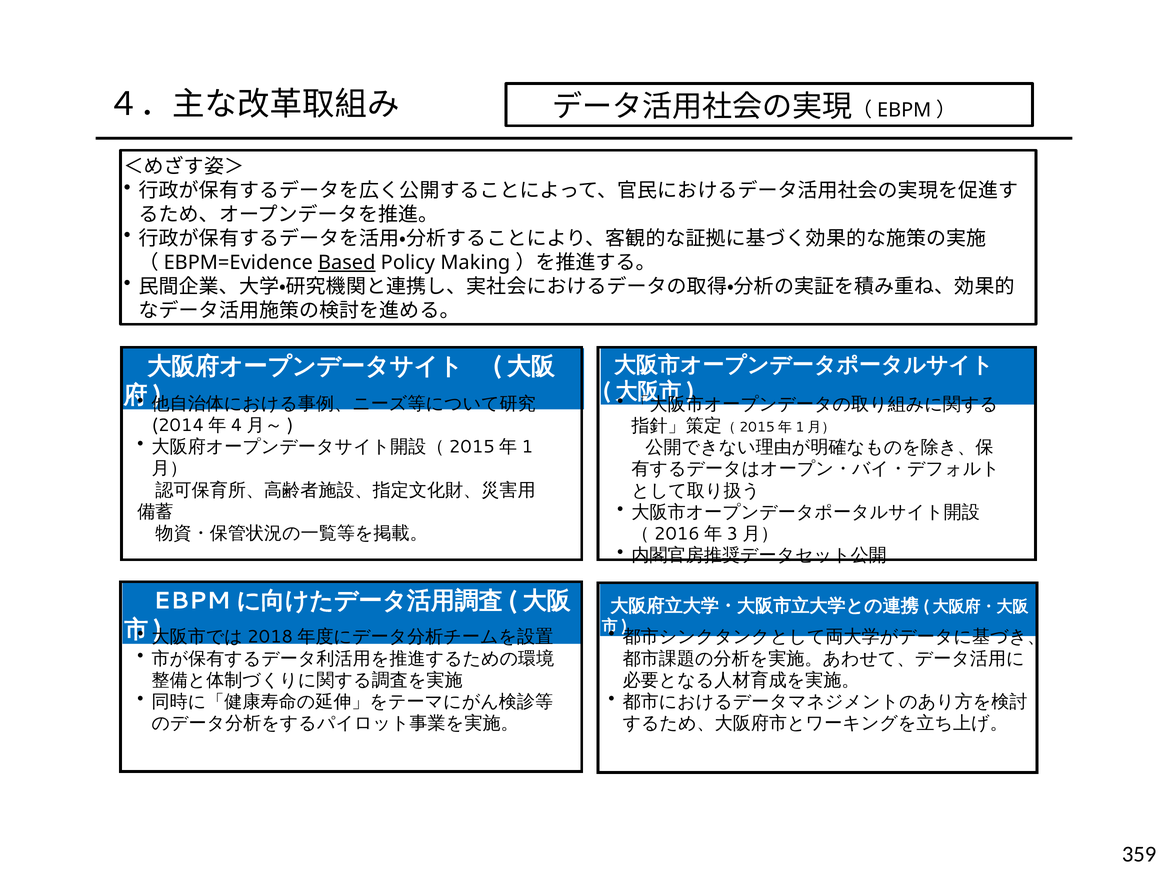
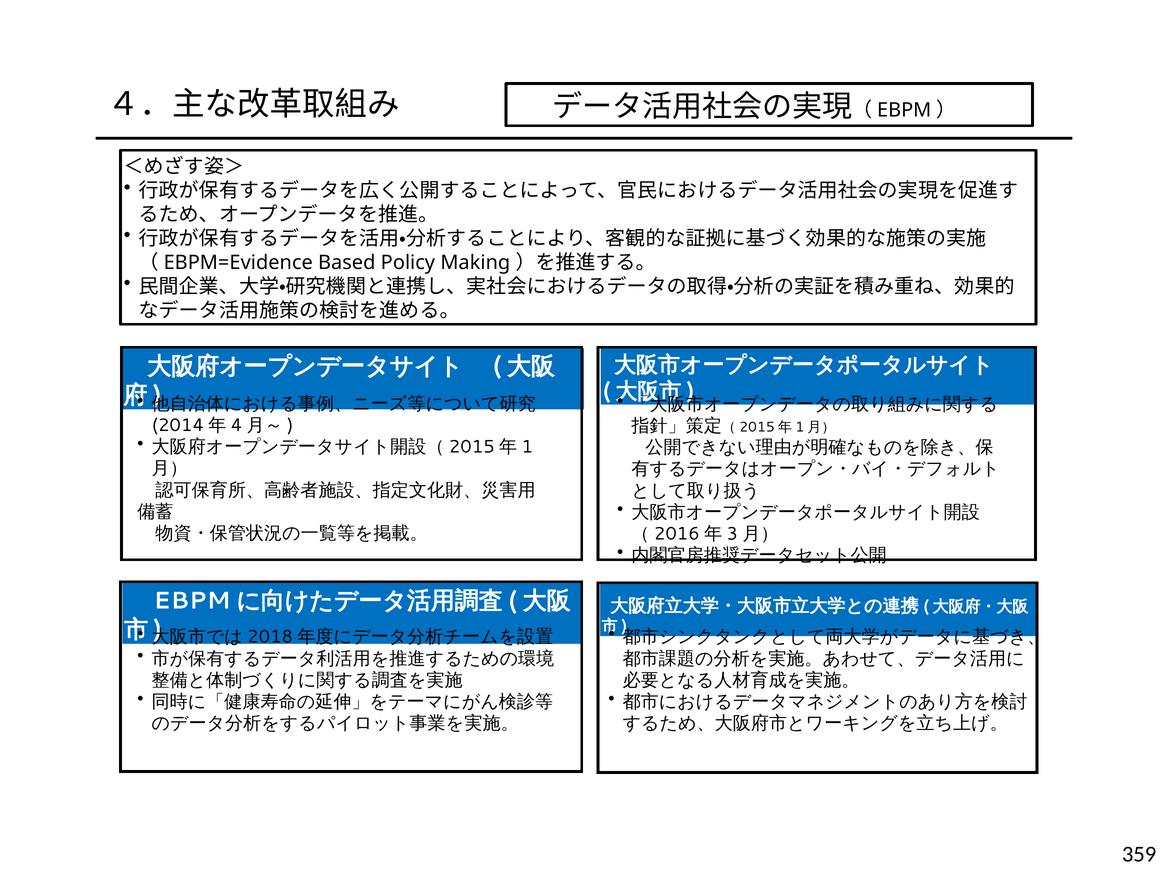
Based underline: present -> none
